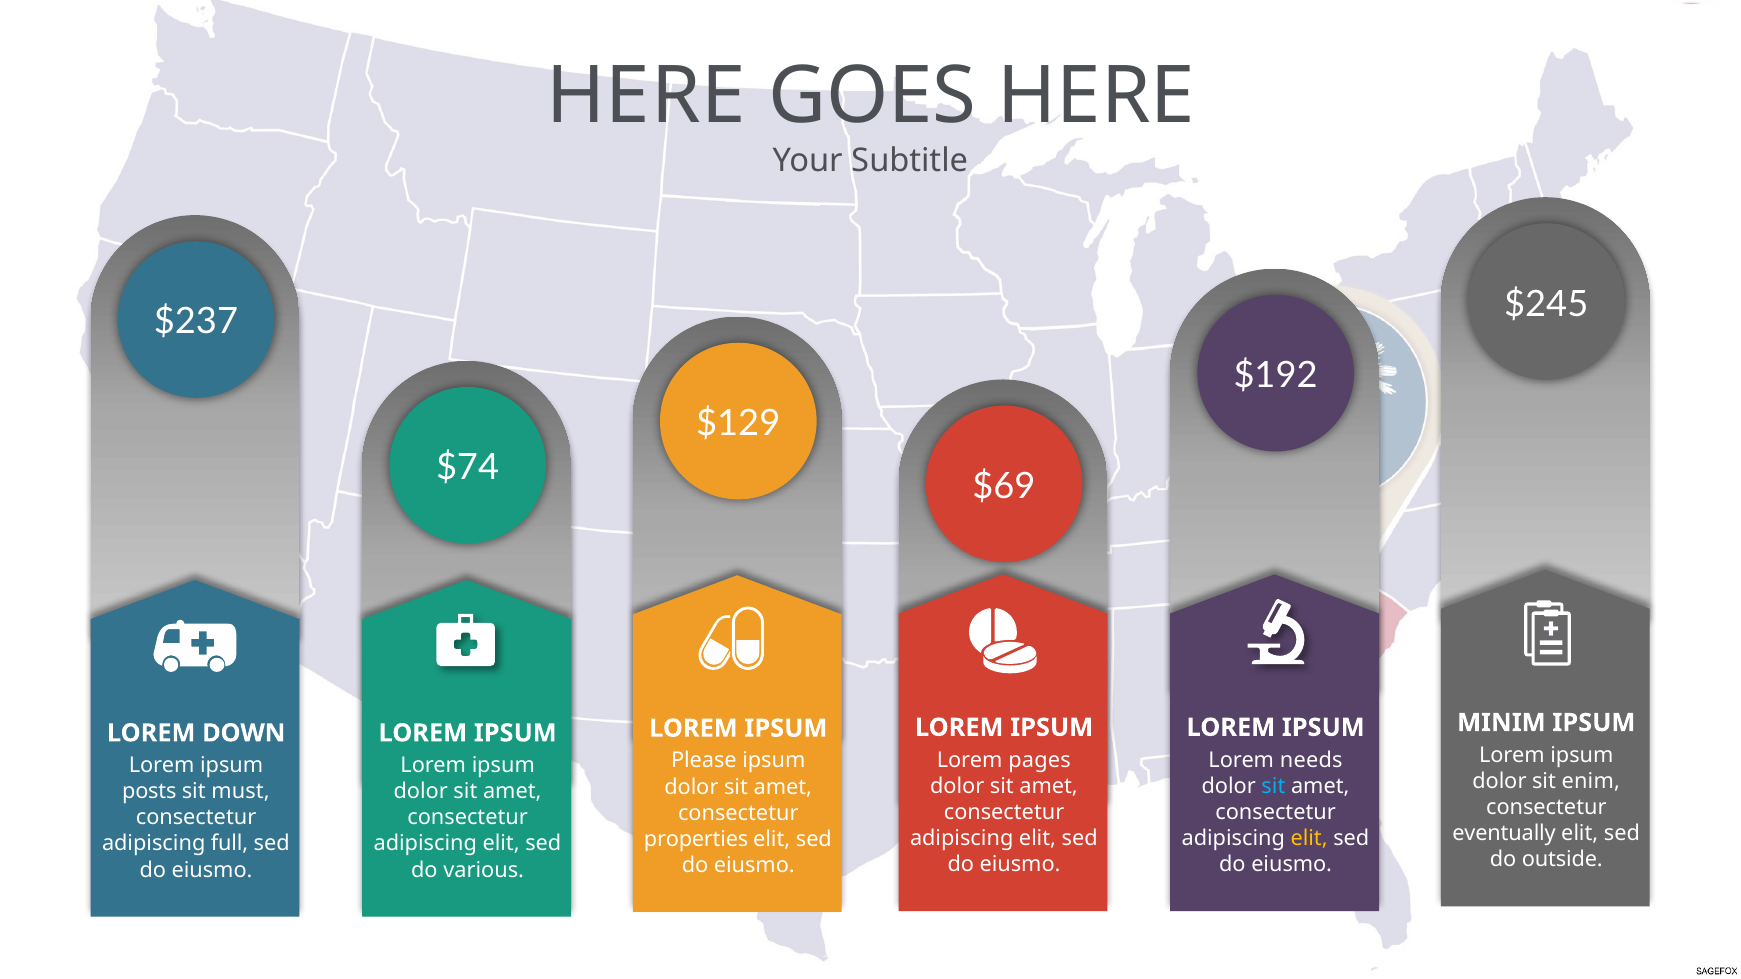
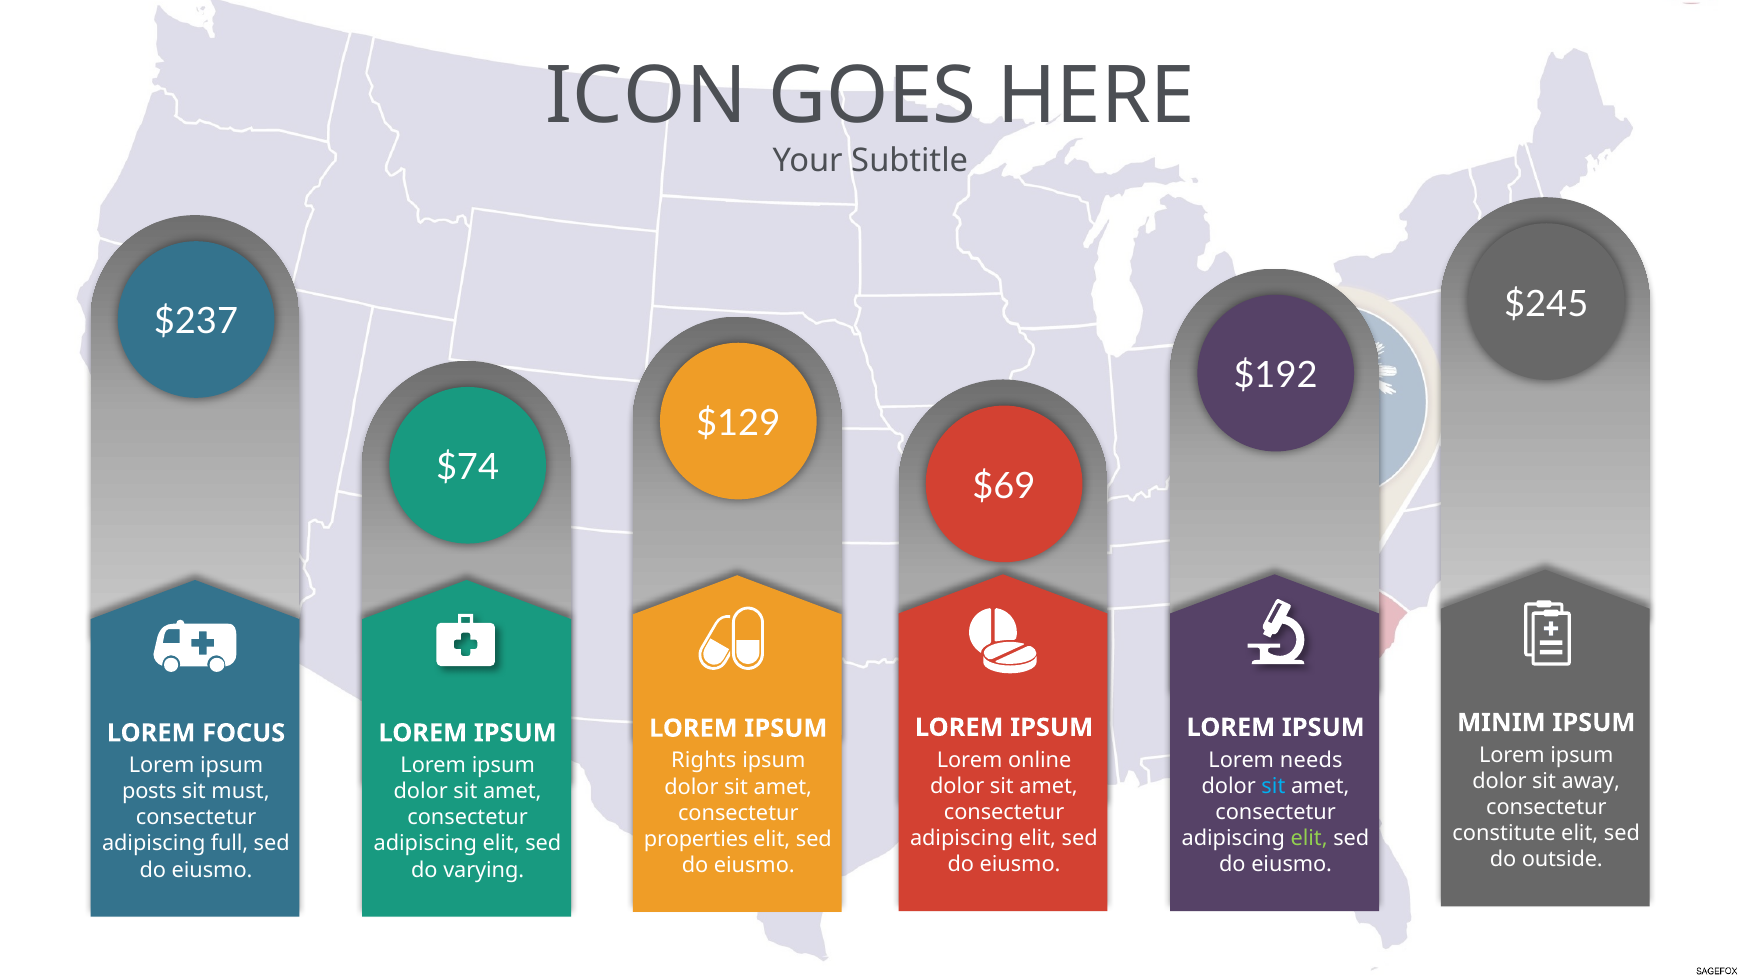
HERE at (646, 97): HERE -> ICON
DOWN: DOWN -> FOCUS
pages: pages -> online
Please: Please -> Rights
enim: enim -> away
eventually: eventually -> constitute
elit at (1309, 838) colour: yellow -> light green
various: various -> varying
